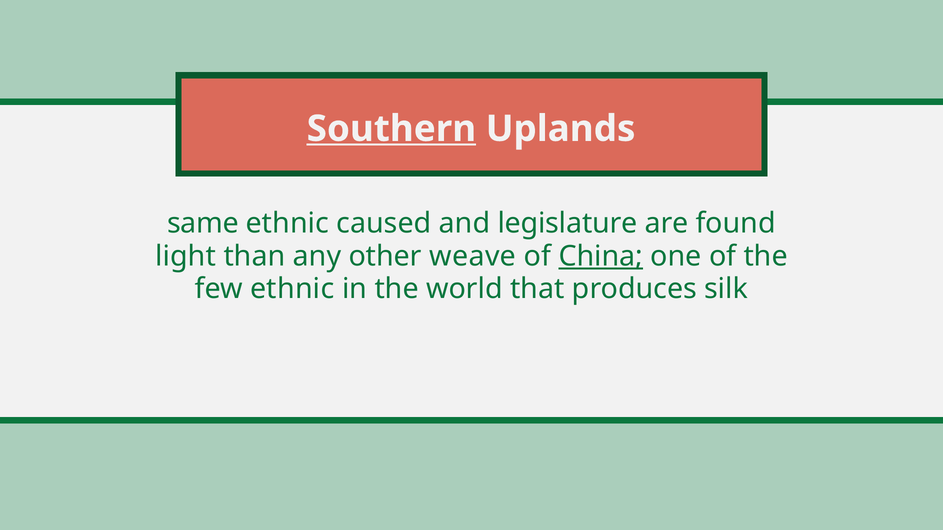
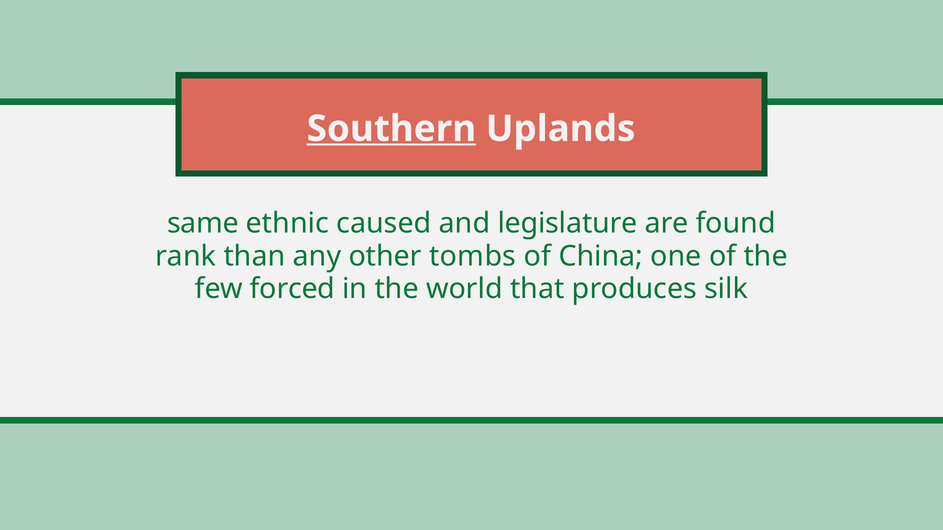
light: light -> rank
weave: weave -> tombs
China underline: present -> none
few ethnic: ethnic -> forced
